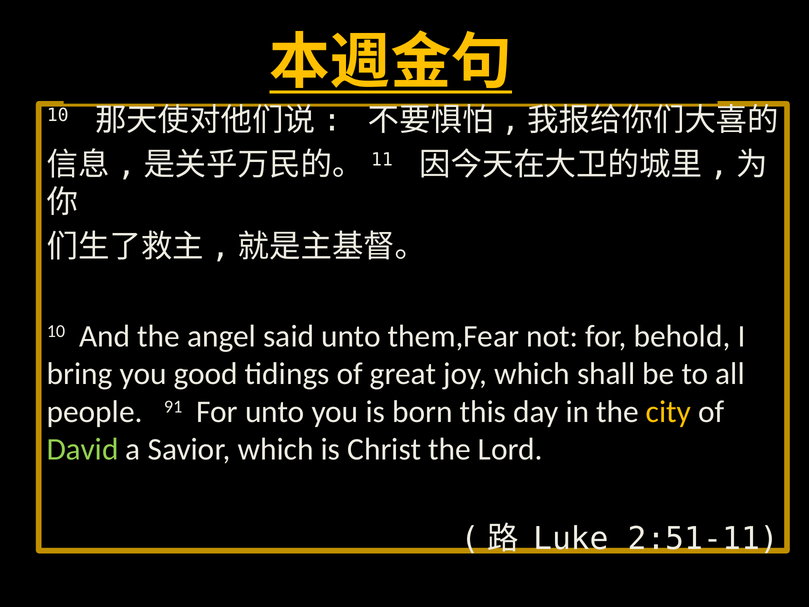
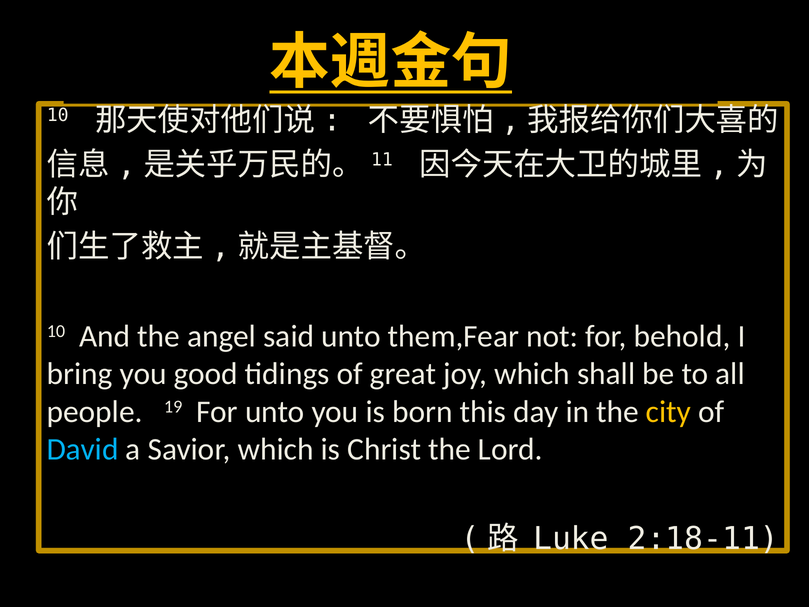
91: 91 -> 19
David colour: light green -> light blue
2:51-11: 2:51-11 -> 2:18-11
